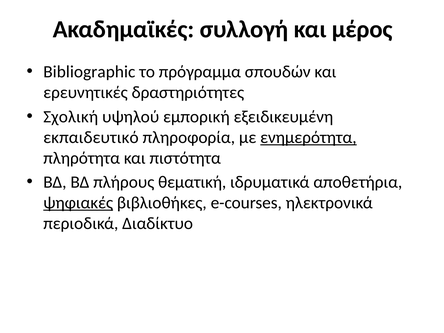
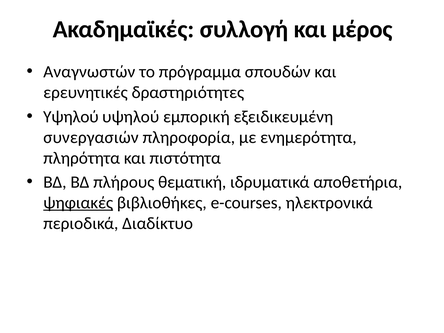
Bibliographic: Bibliographic -> Αναγνωστών
Σχολική at (71, 117): Σχολική -> Υψηλού
εκπαιδευτικό: εκπαιδευτικό -> συνεργασιών
ενημερότητα underline: present -> none
